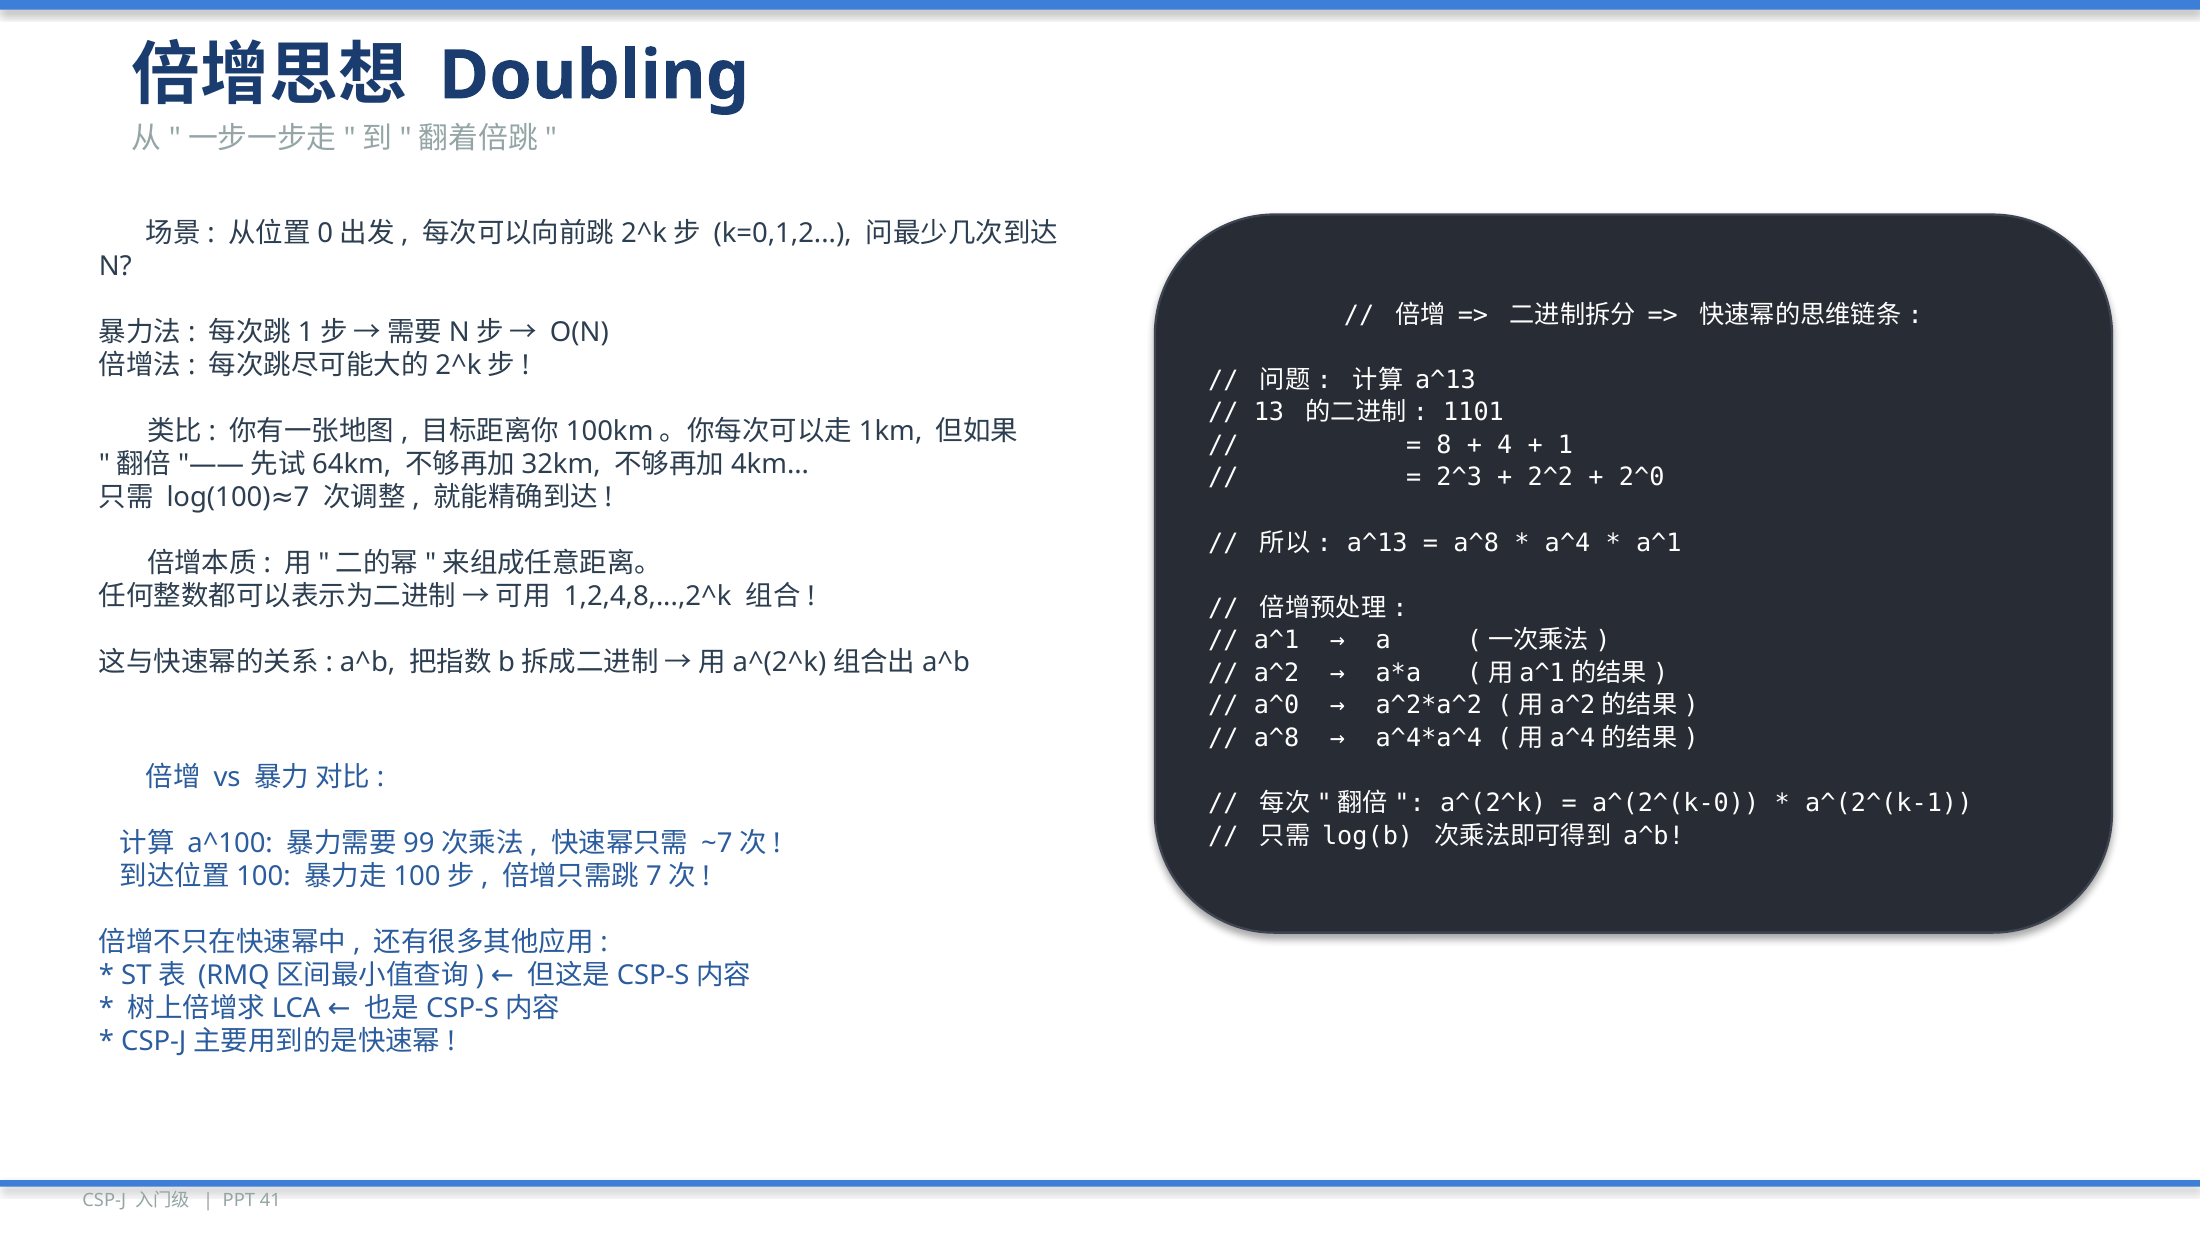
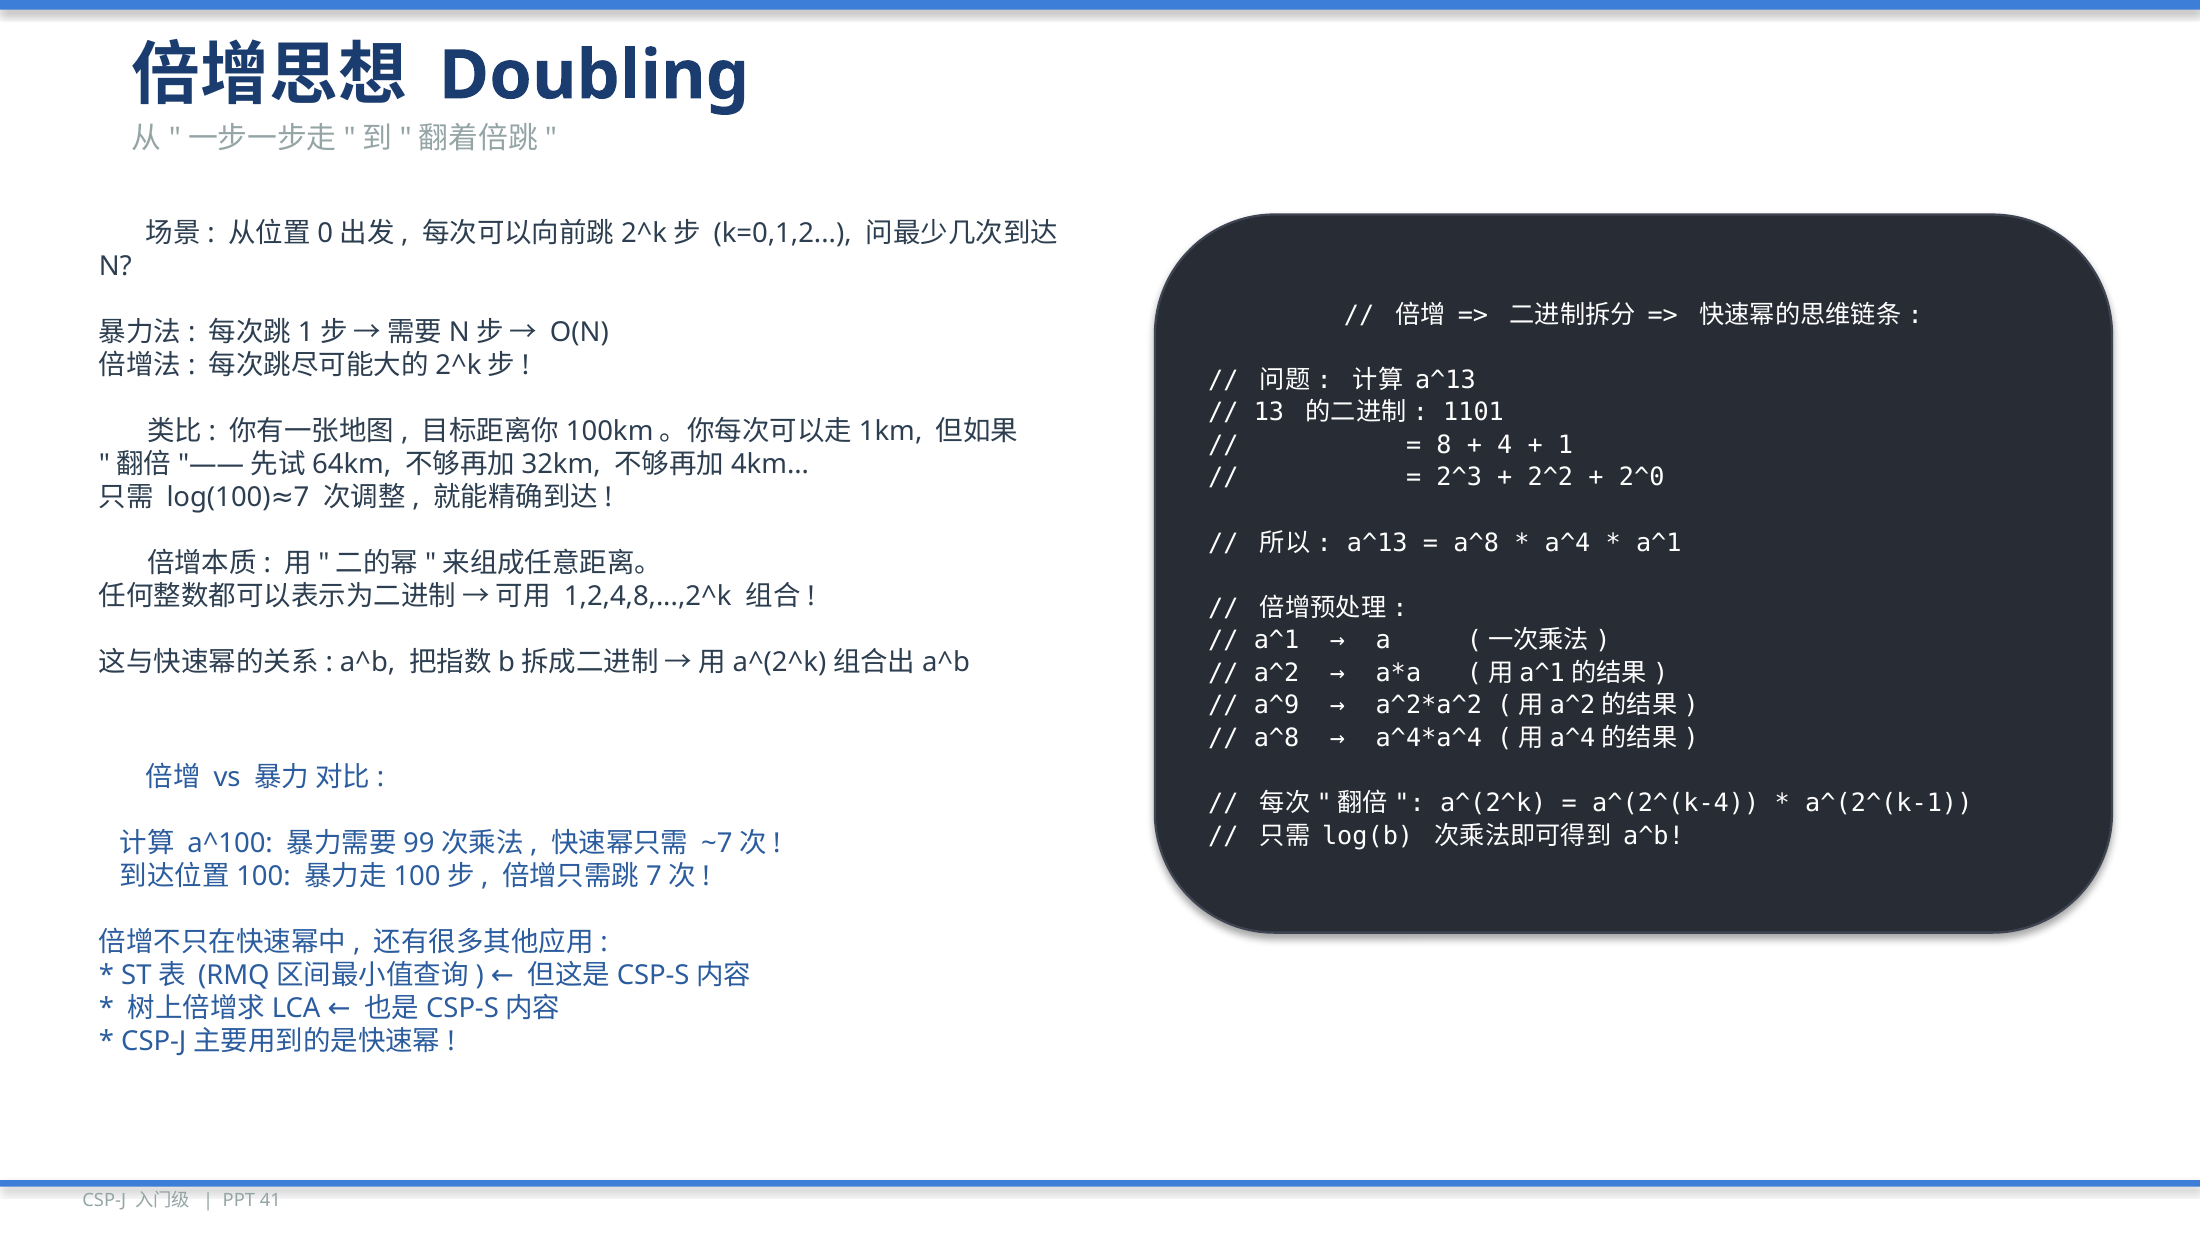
a^0: a^0 -> a^9
a^(2^(k-0: a^(2^(k-0 -> a^(2^(k-4
